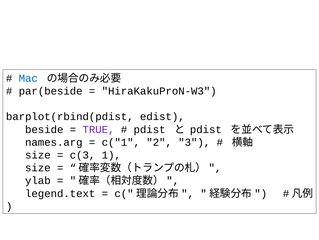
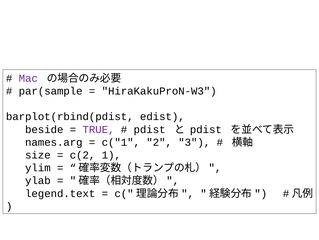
Mac colour: blue -> purple
par(beside: par(beside -> par(sample
c(3: c(3 -> c(2
size at (38, 167): size -> ylim
